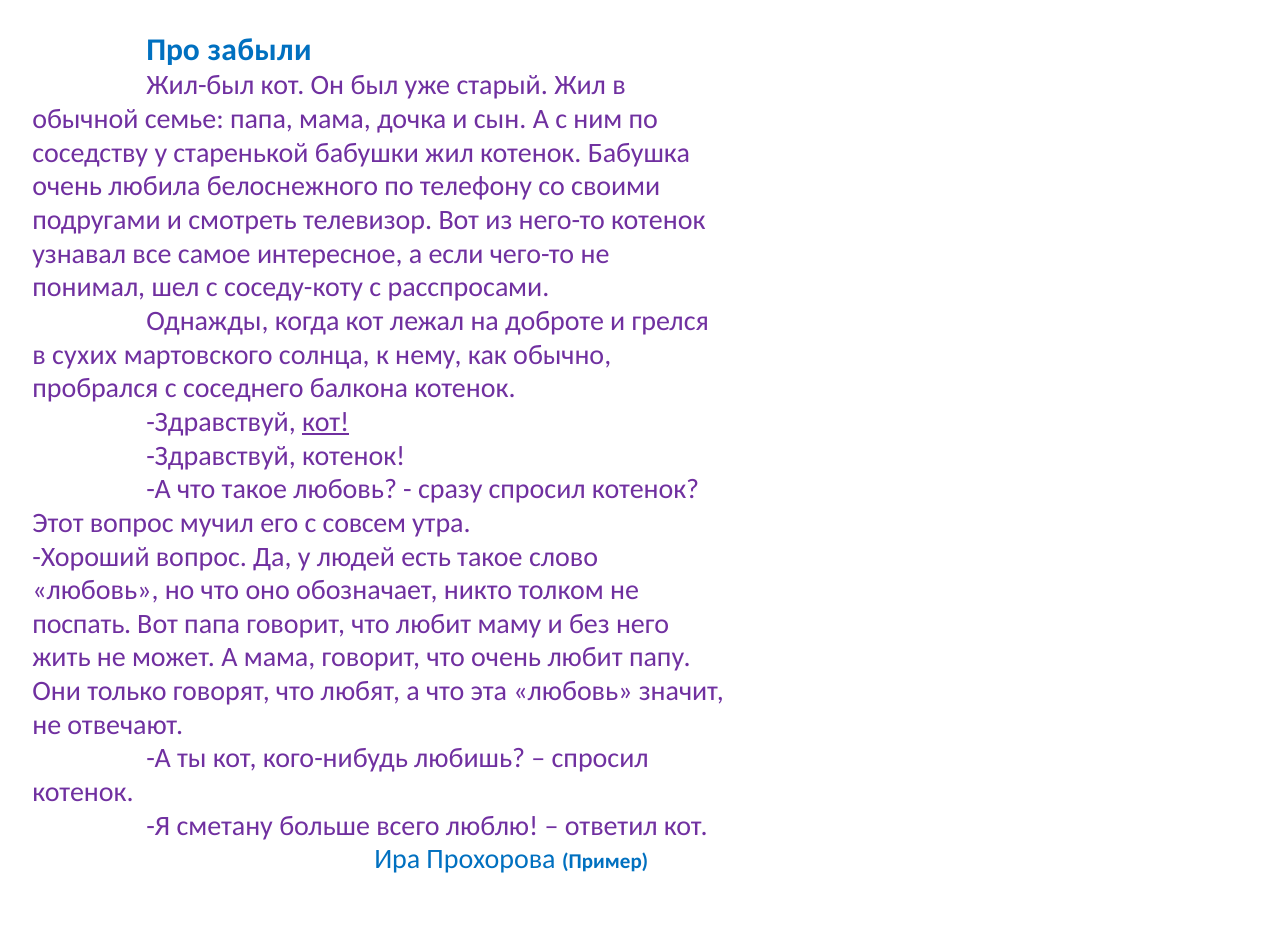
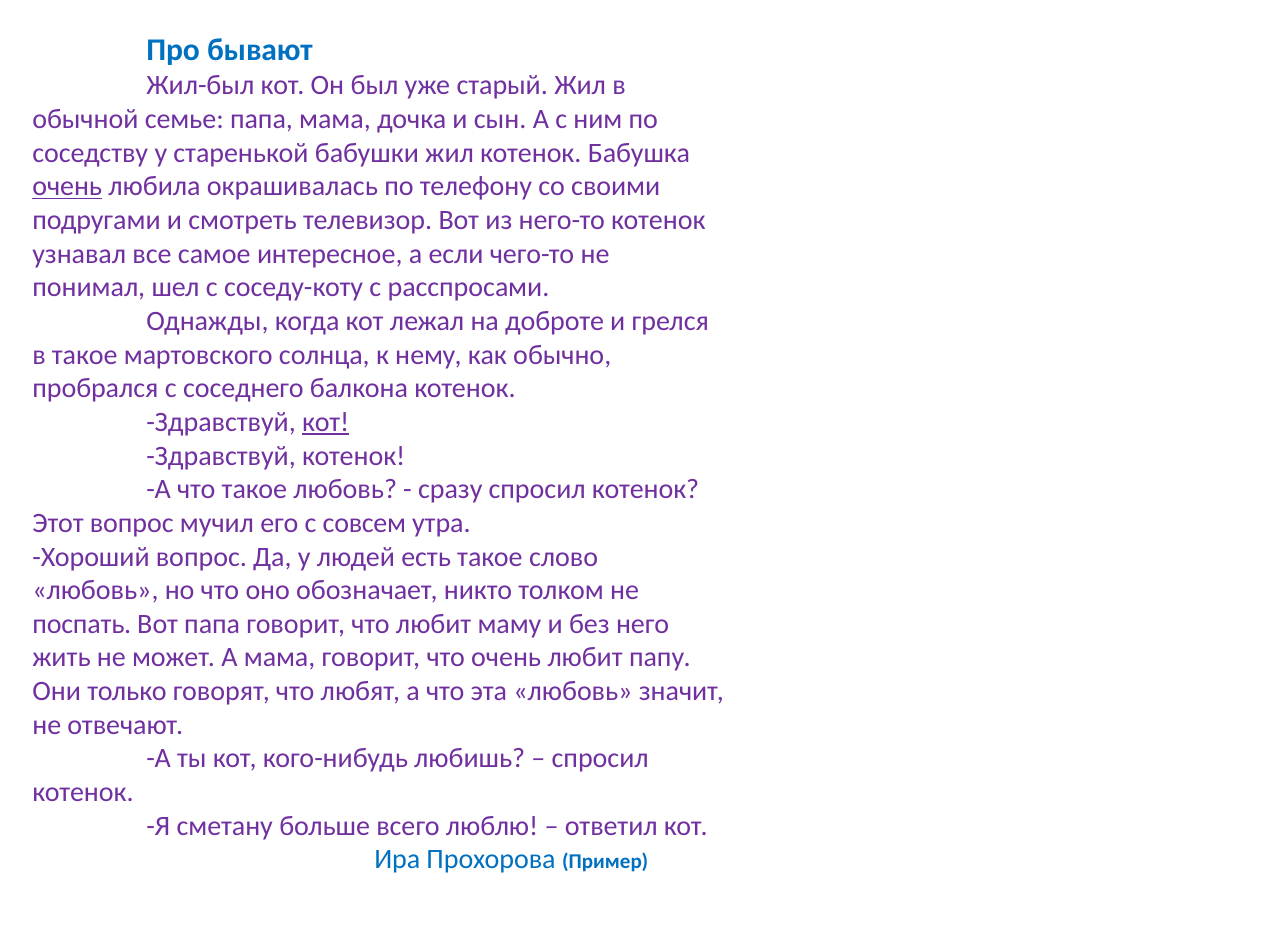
забыли: забыли -> бывают
очень at (67, 187) underline: none -> present
белоснежного: белоснежного -> окрашивалась
в сухих: сухих -> такое
